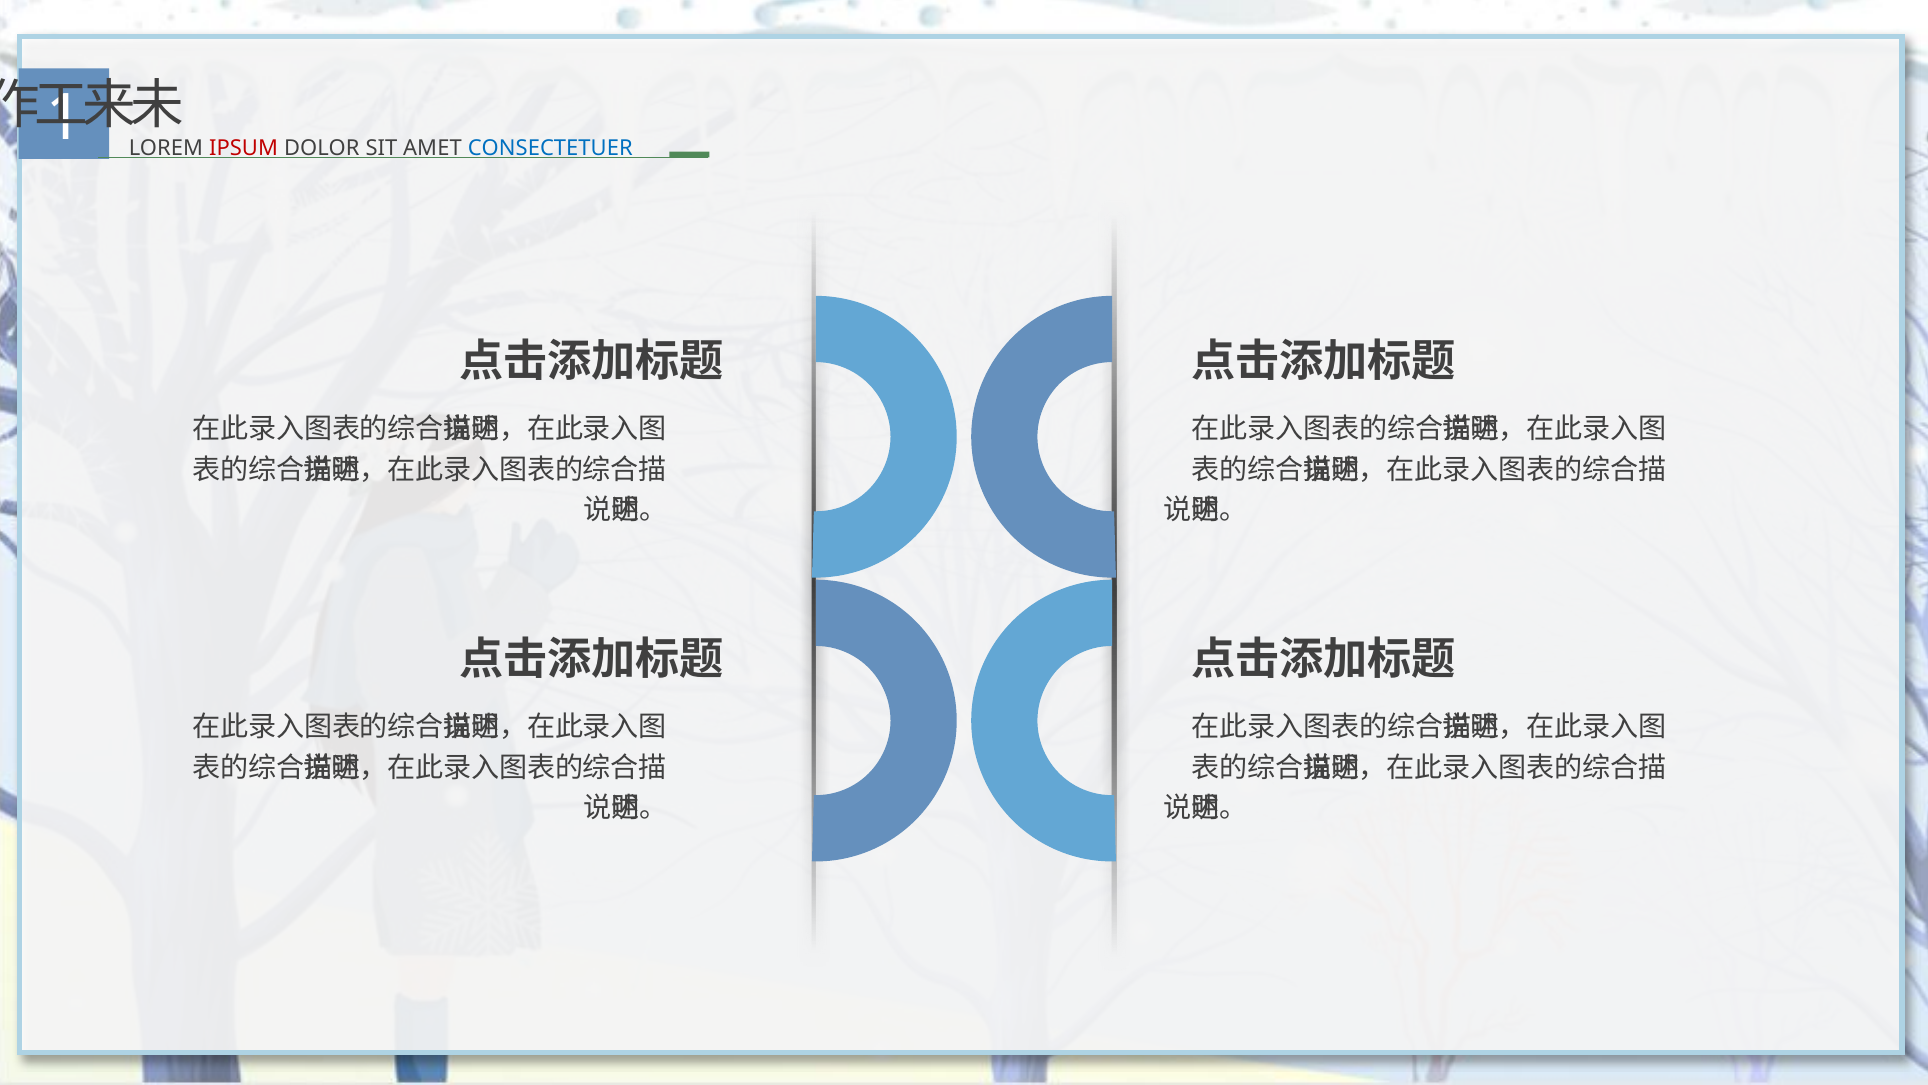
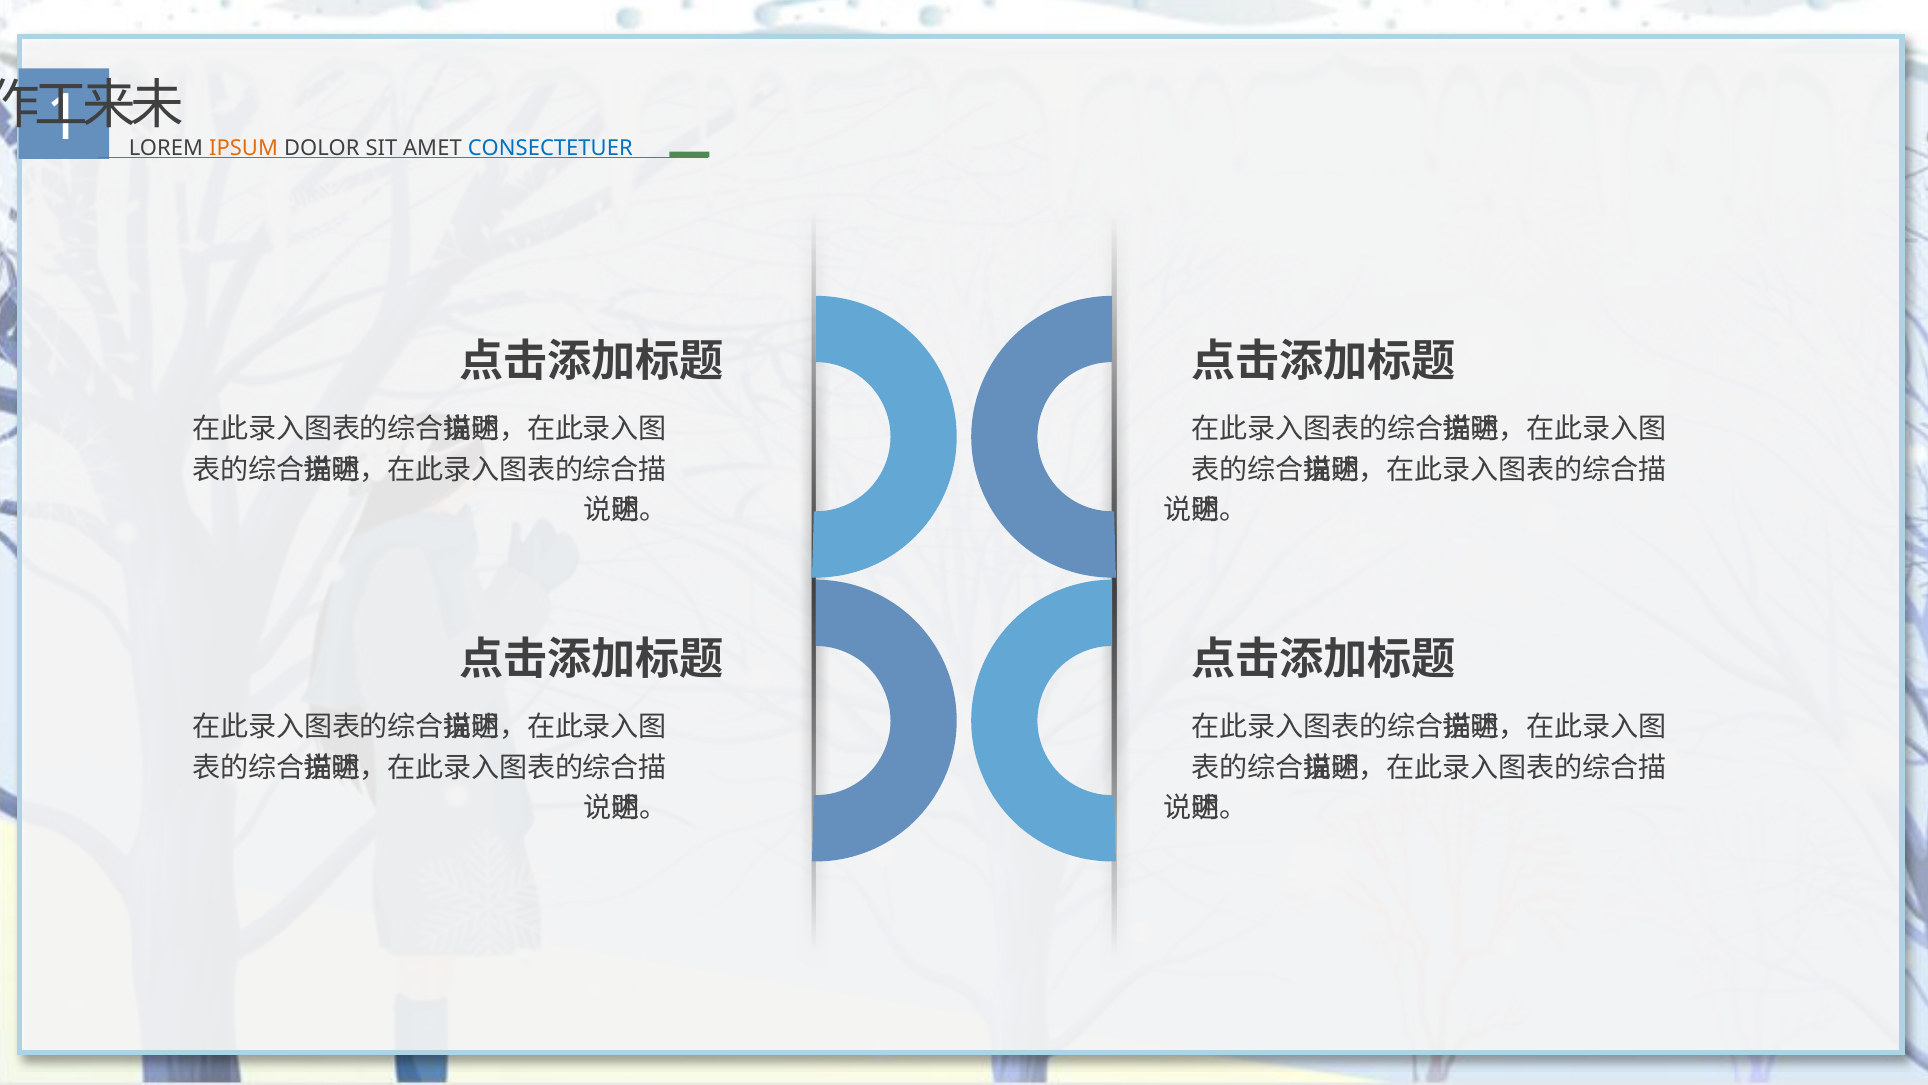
IPSUM colour: red -> orange
